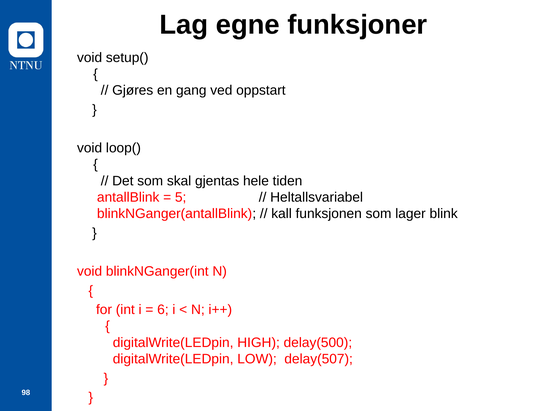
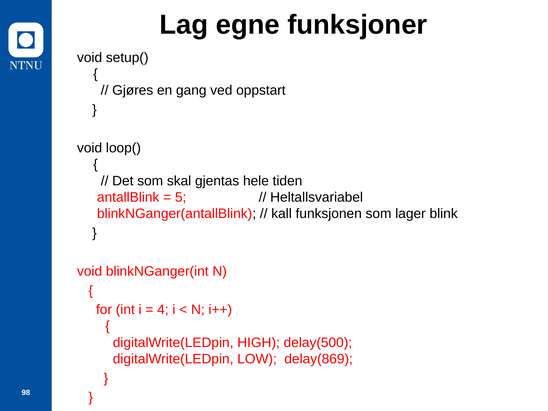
6: 6 -> 4
delay(507: delay(507 -> delay(869
